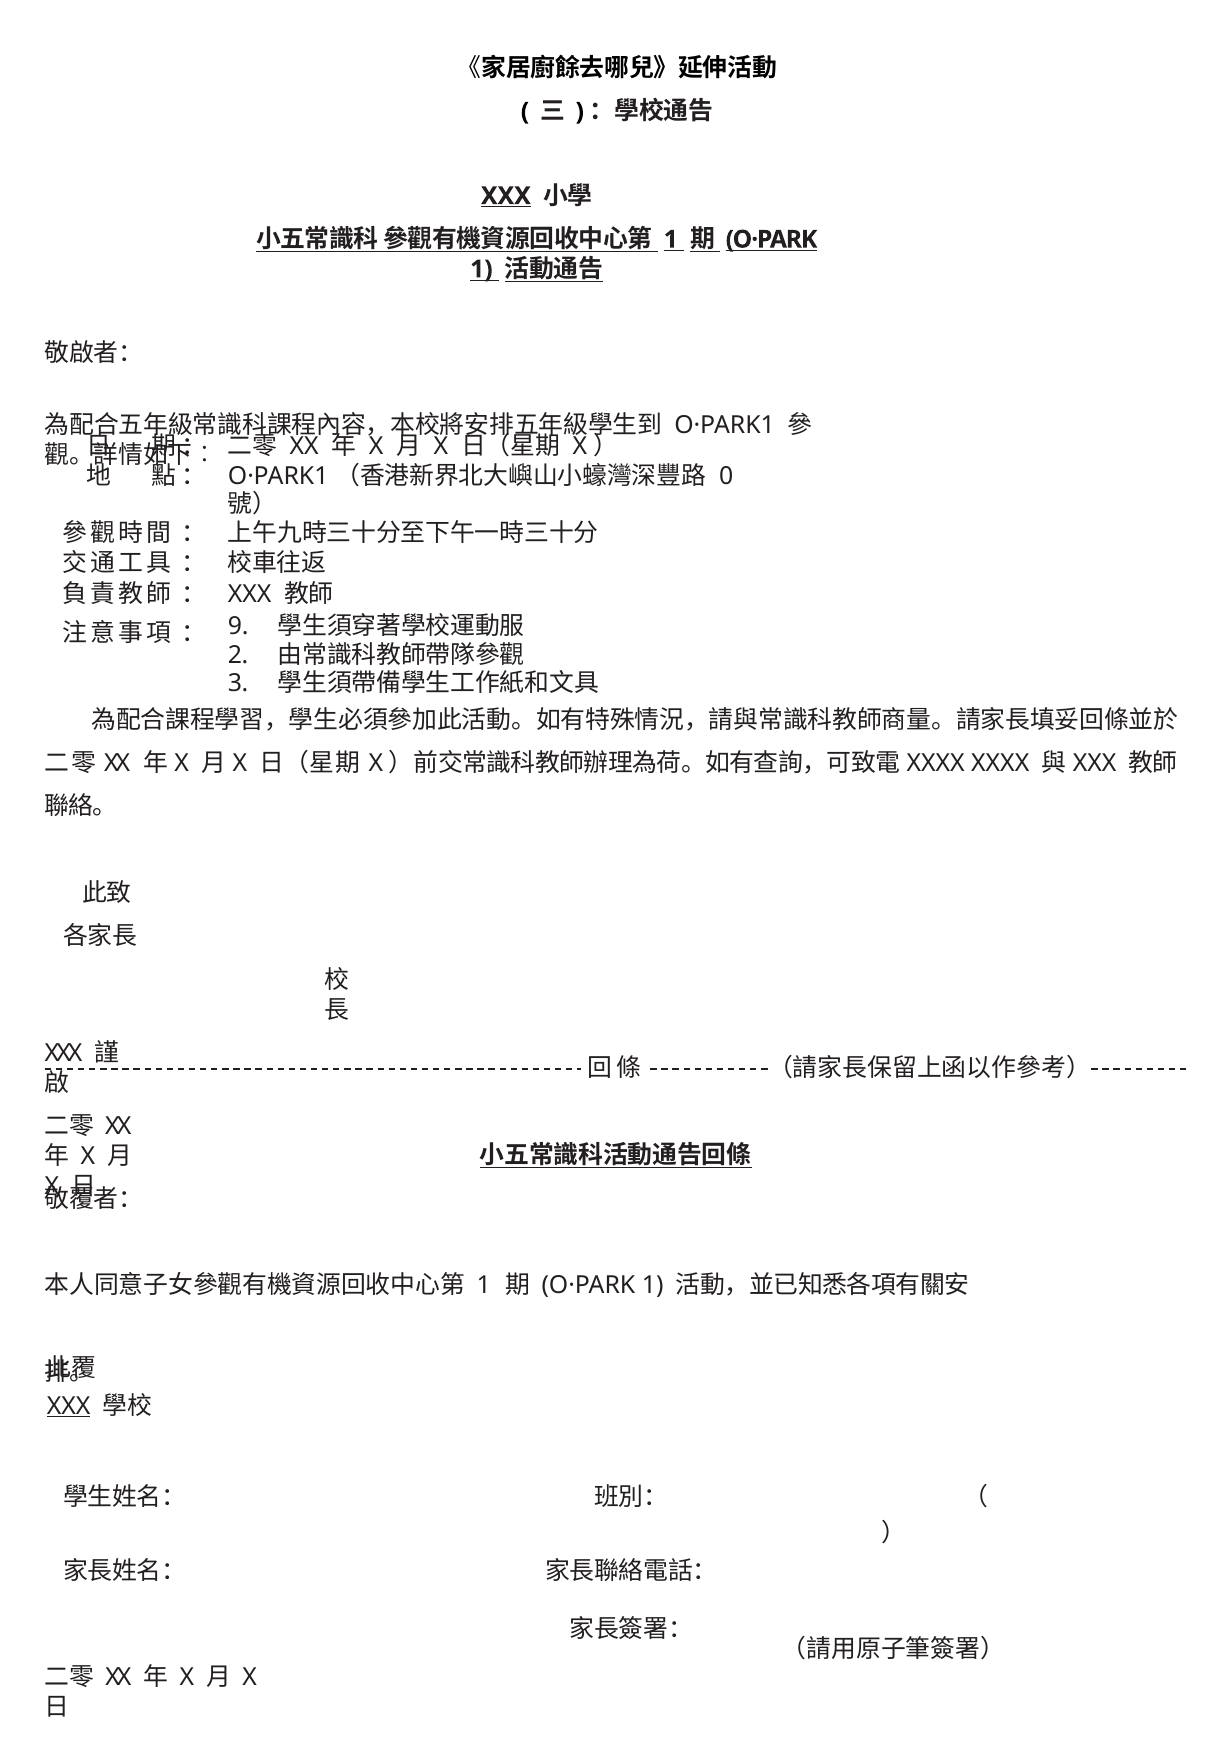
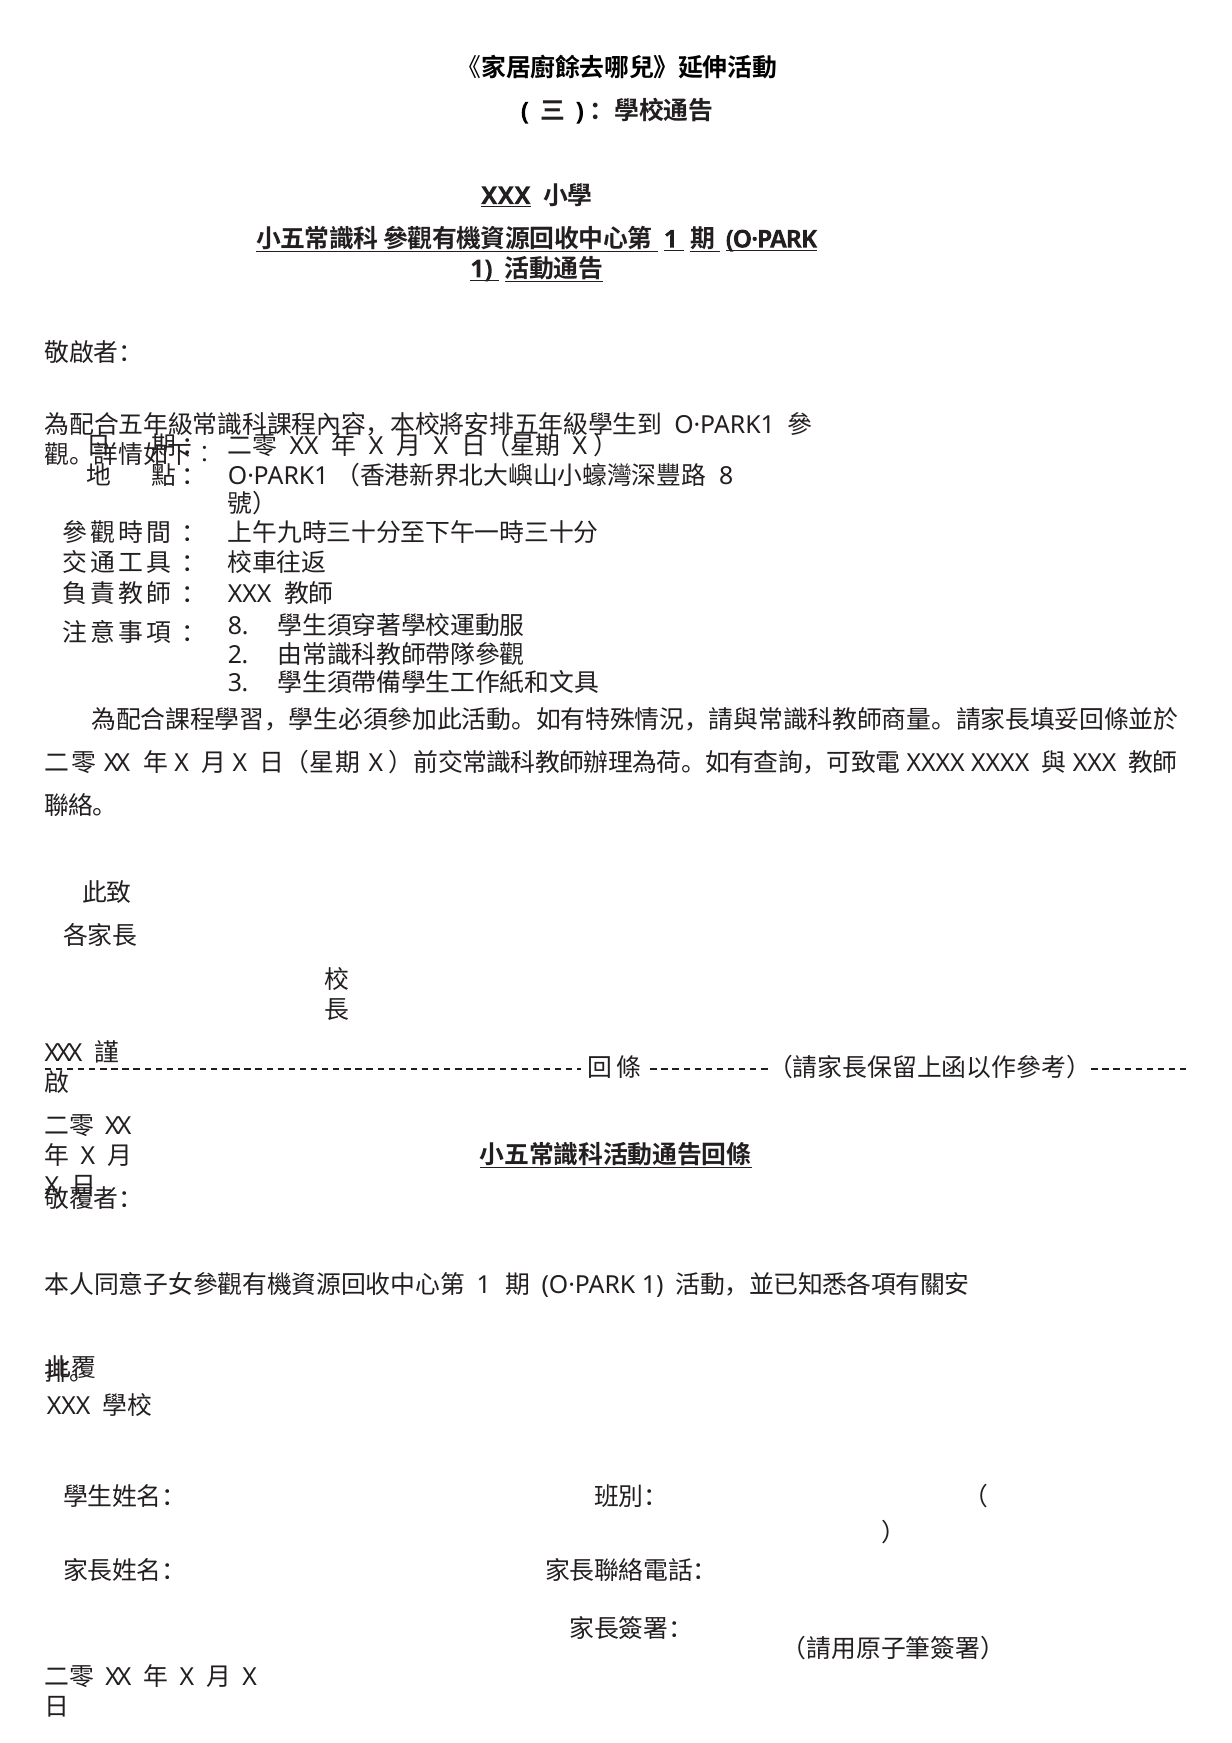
0 at (726, 477): 0 -> 8
9 at (238, 626): 9 -> 8
XXX at (69, 1406) underline: present -> none
